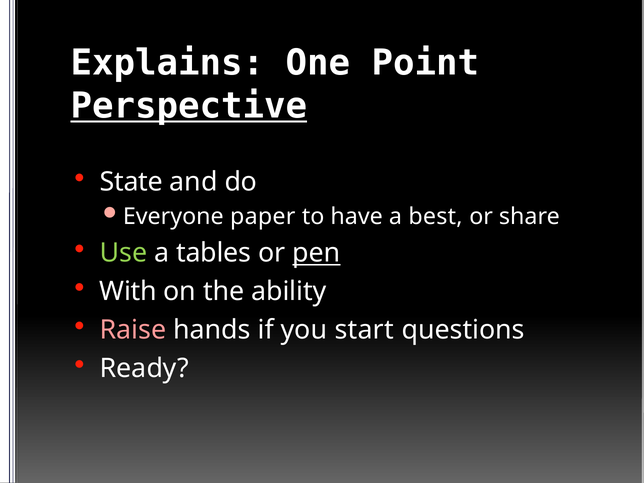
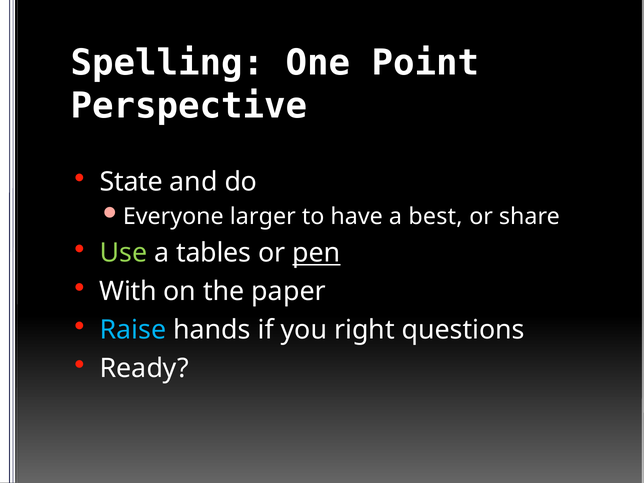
Explains: Explains -> Spelling
Perspective underline: present -> none
paper: paper -> larger
ability: ability -> paper
Raise colour: pink -> light blue
start: start -> right
